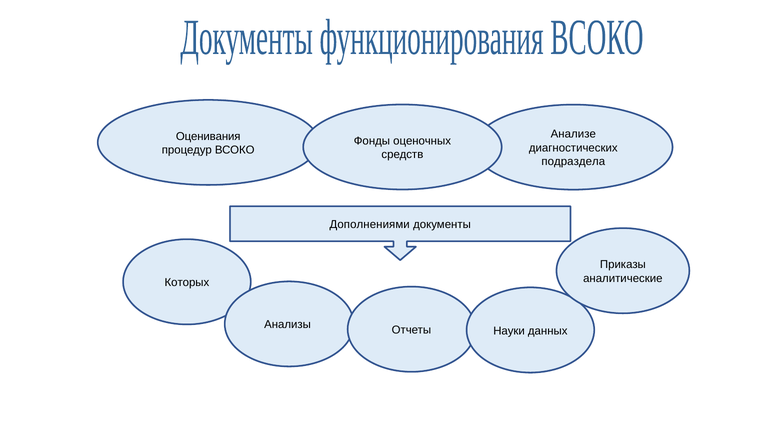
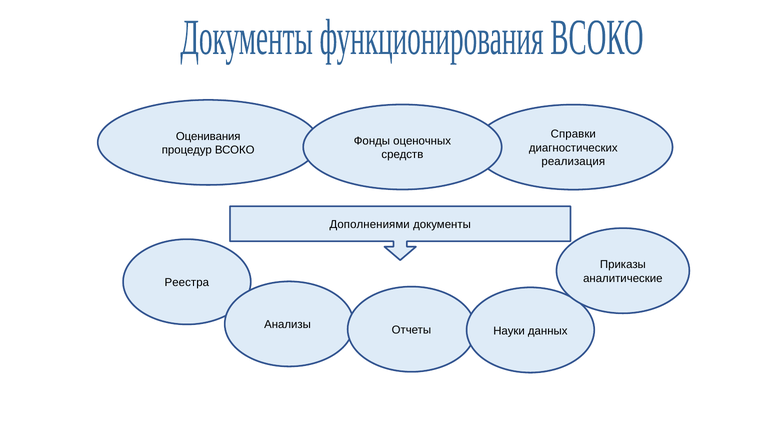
Анализе: Анализе -> Справки
подраздела: подраздела -> реализация
Которых: Которых -> Реестра
